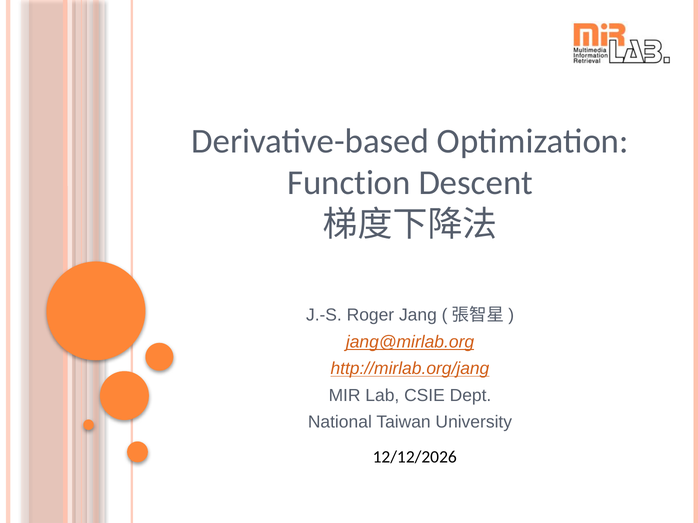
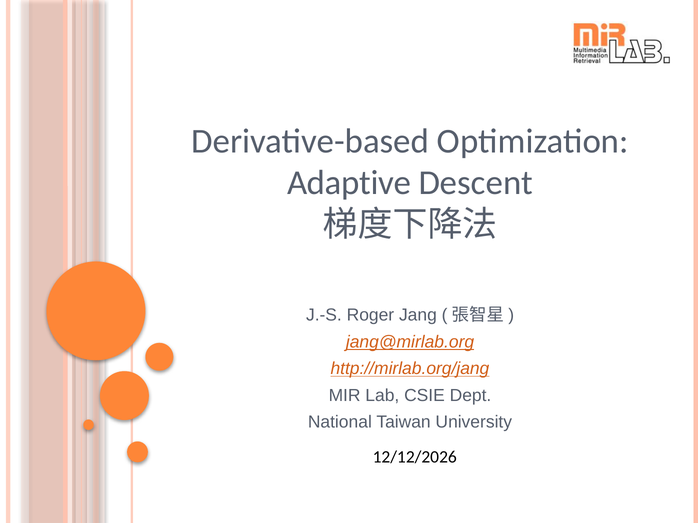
Function: Function -> Adaptive
